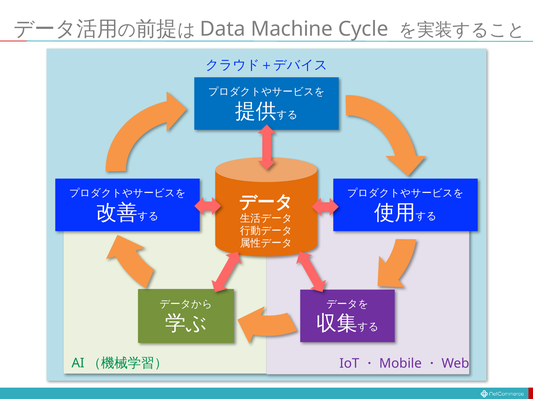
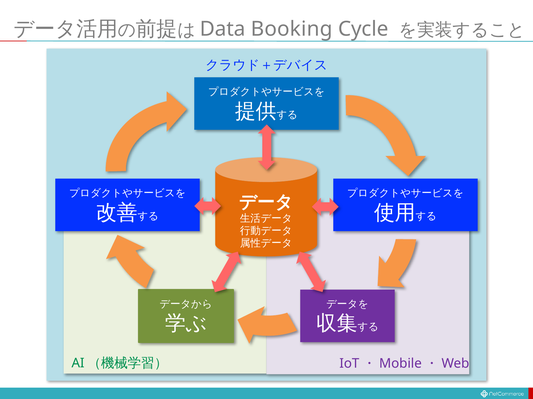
Machine: Machine -> Booking
